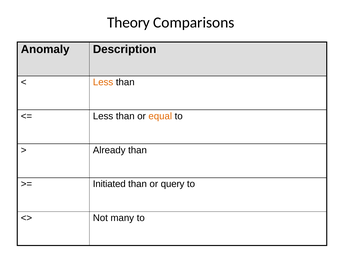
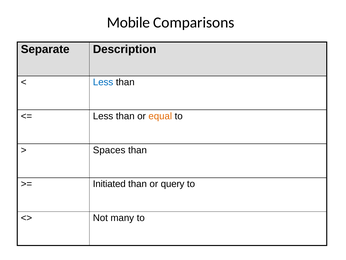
Theory: Theory -> Mobile
Anomaly: Anomaly -> Separate
Less at (103, 82) colour: orange -> blue
Already: Already -> Spaces
